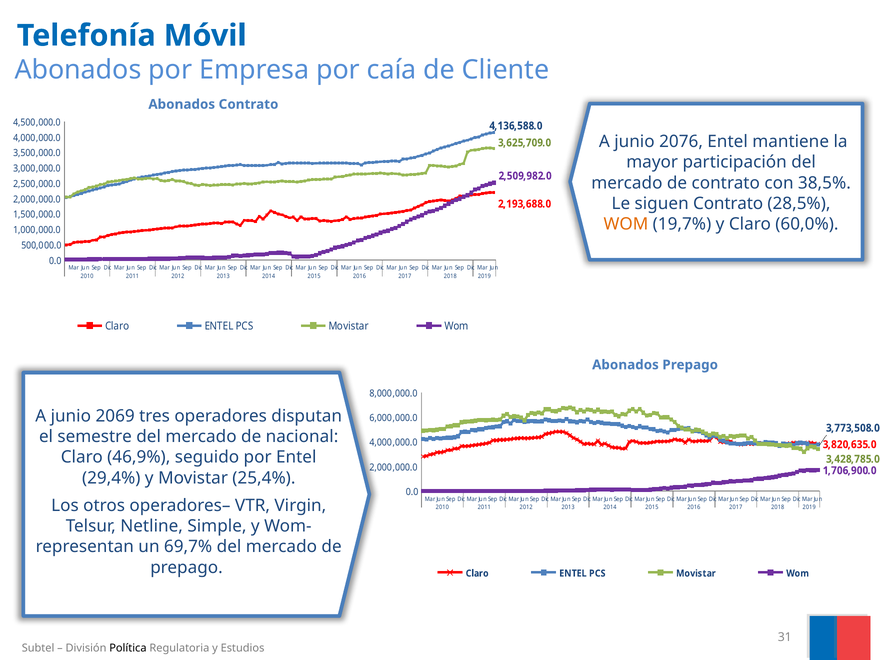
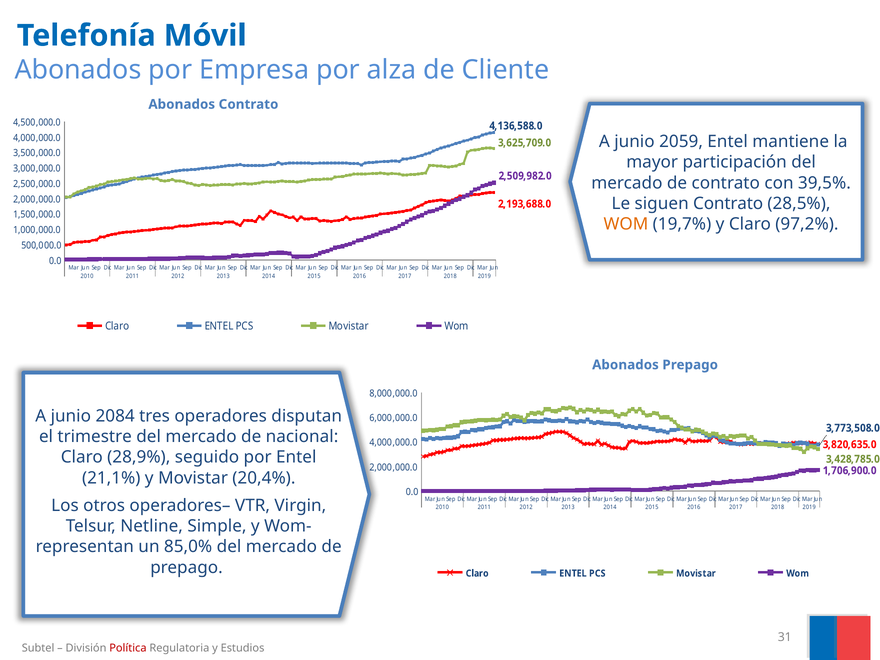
caía: caía -> alza
2076: 2076 -> 2059
38,5%: 38,5% -> 39,5%
60,0%: 60,0% -> 97,2%
2069: 2069 -> 2084
semestre: semestre -> trimestre
46,9%: 46,9% -> 28,9%
29,4%: 29,4% -> 21,1%
25,4%: 25,4% -> 20,4%
69,7%: 69,7% -> 85,0%
Política colour: black -> red
